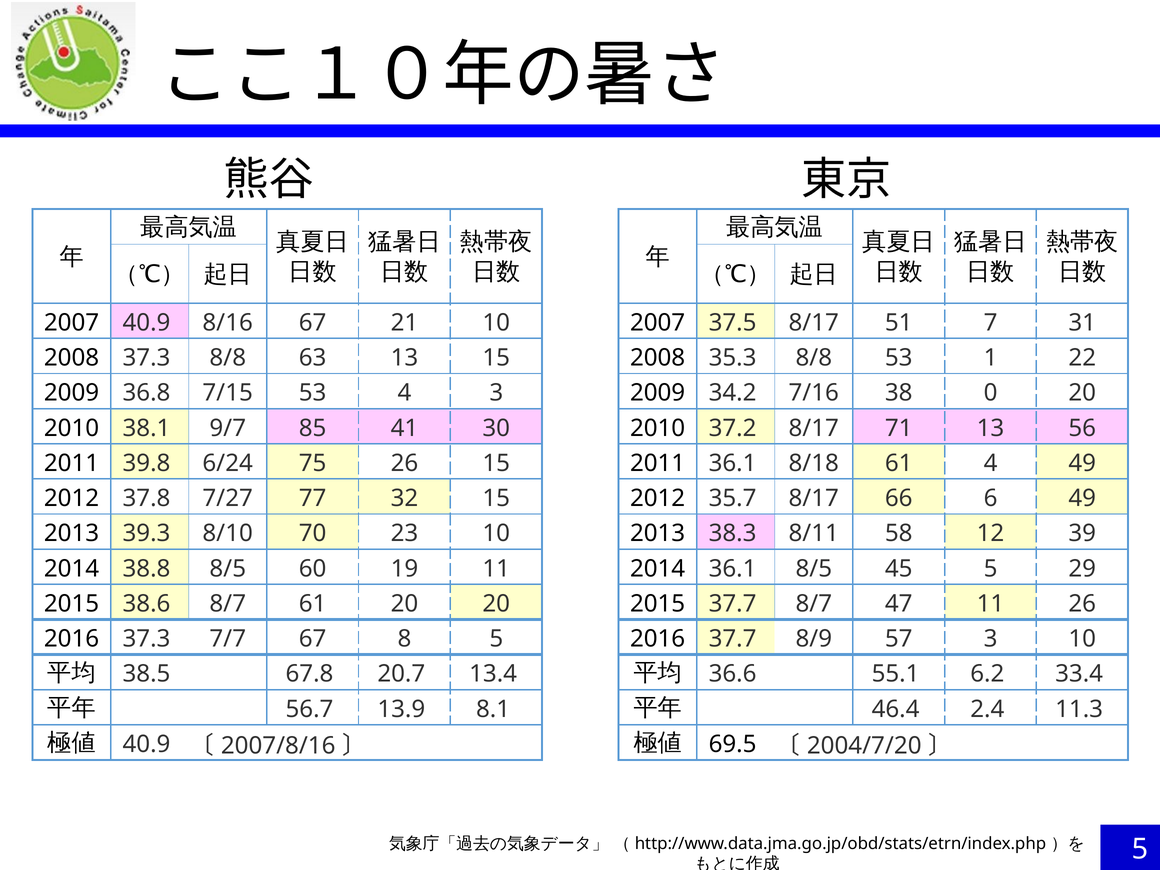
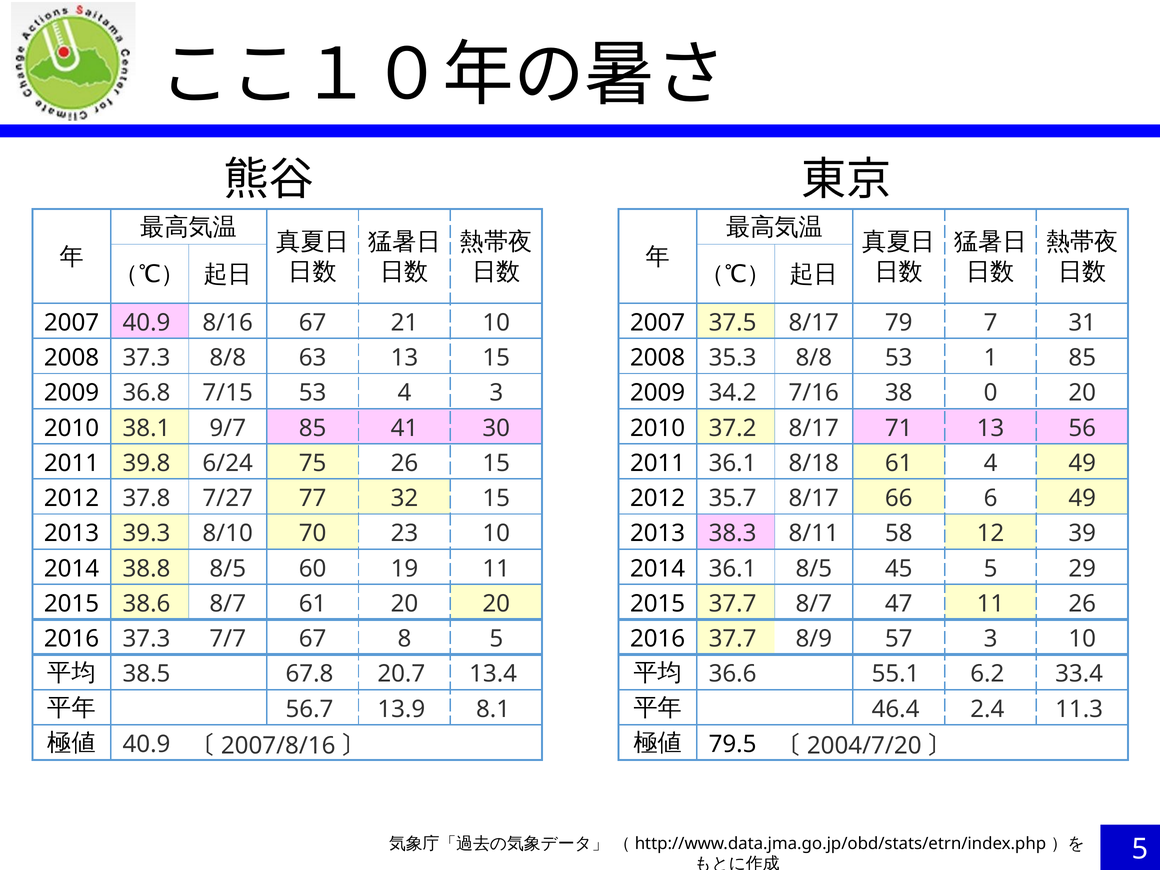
51: 51 -> 79
1 22: 22 -> 85
69.5: 69.5 -> 79.5
